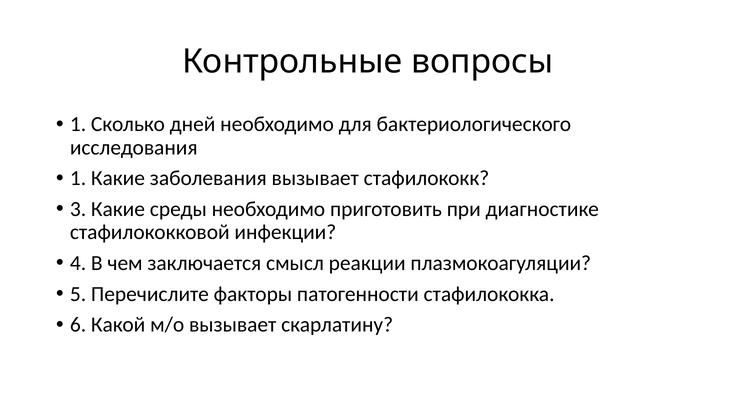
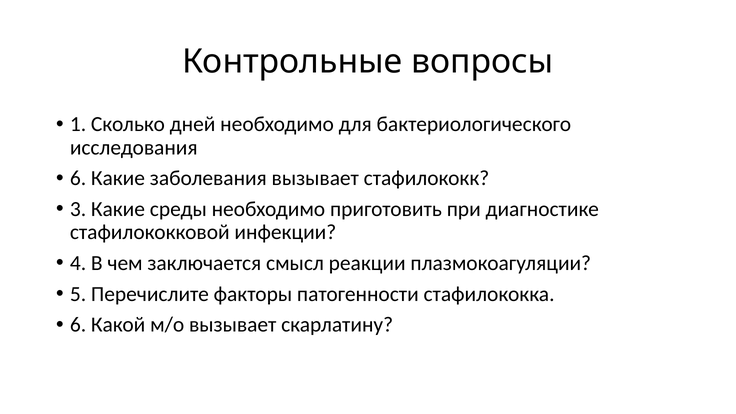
1 at (78, 178): 1 -> 6
